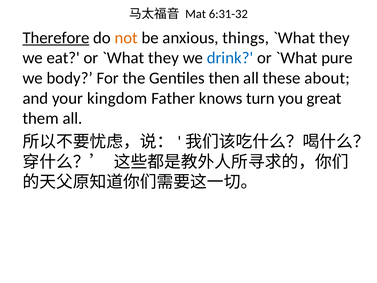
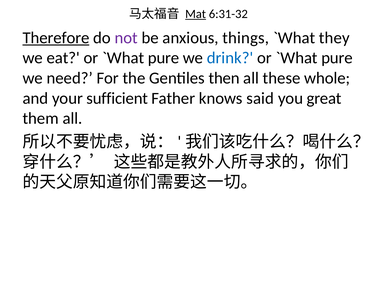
Mat underline: none -> present
not colour: orange -> purple
they at (163, 58): they -> pure
body: body -> need
about: about -> whole
kingdom: kingdom -> sufficient
turn: turn -> said
